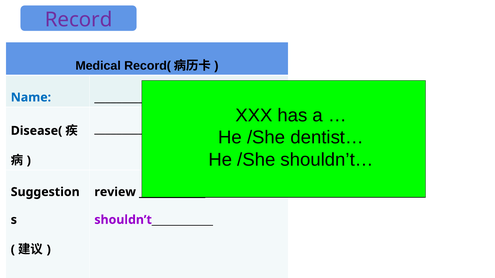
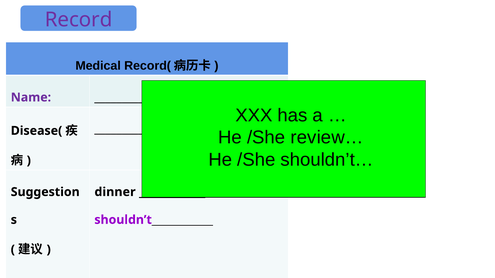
Name colour: blue -> purple
dentist…: dentist… -> review…
review: review -> dinner
